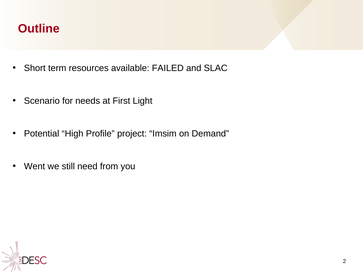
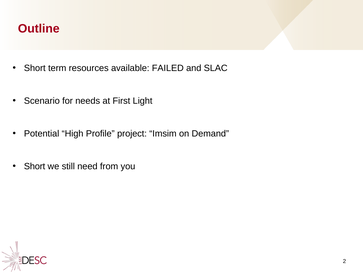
Went at (35, 166): Went -> Short
